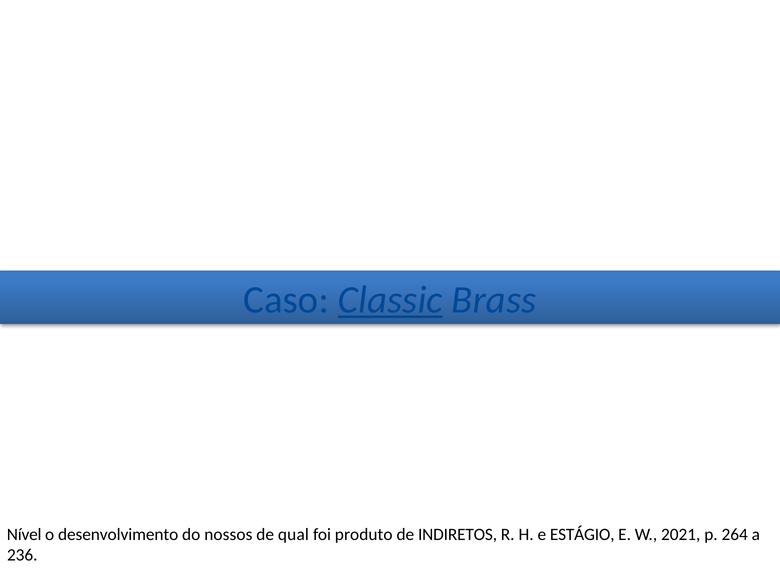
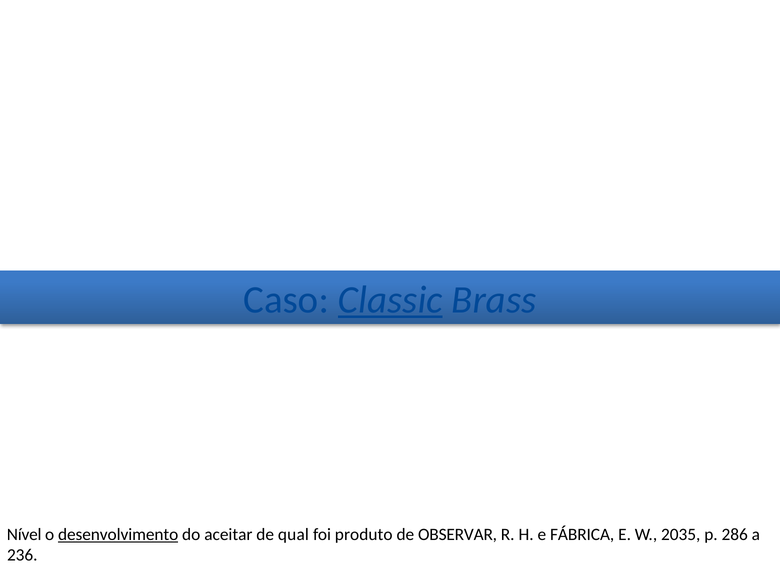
desenvolvimento underline: none -> present
nossos: nossos -> aceitar
INDIRETOS: INDIRETOS -> OBSERVAR
ESTÁGIO: ESTÁGIO -> FÁBRICA
2021: 2021 -> 2035
264: 264 -> 286
